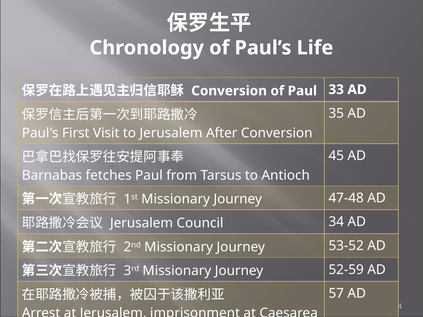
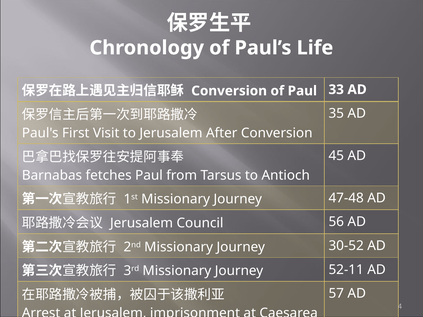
34: 34 -> 56
53-52: 53-52 -> 30-52
52-59: 52-59 -> 52-11
